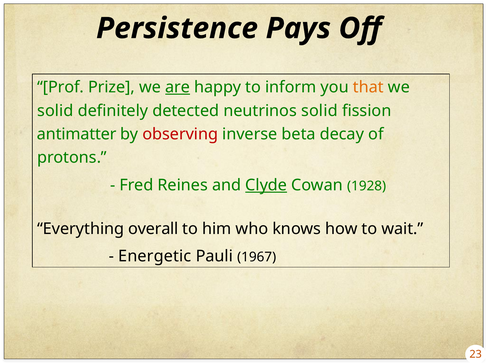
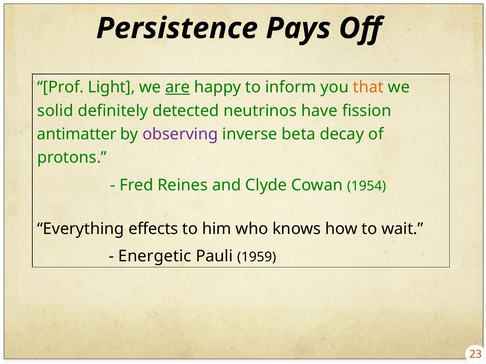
Prize: Prize -> Light
neutrinos solid: solid -> have
observing colour: red -> purple
Clyde underline: present -> none
1928: 1928 -> 1954
overall: overall -> effects
1967: 1967 -> 1959
